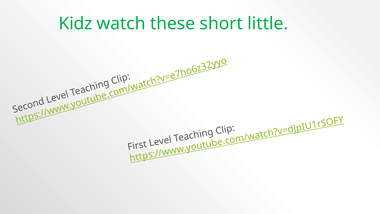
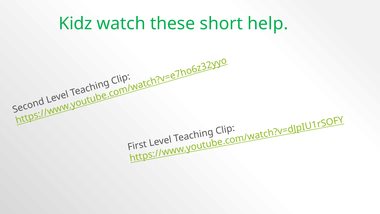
little: little -> help
